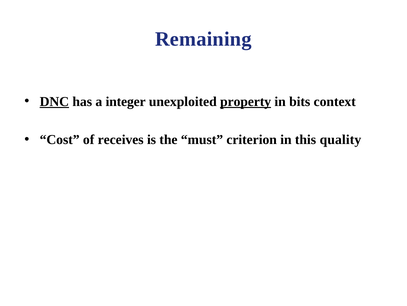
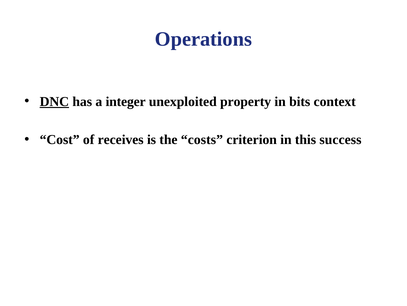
Remaining: Remaining -> Operations
property underline: present -> none
must: must -> costs
quality: quality -> success
